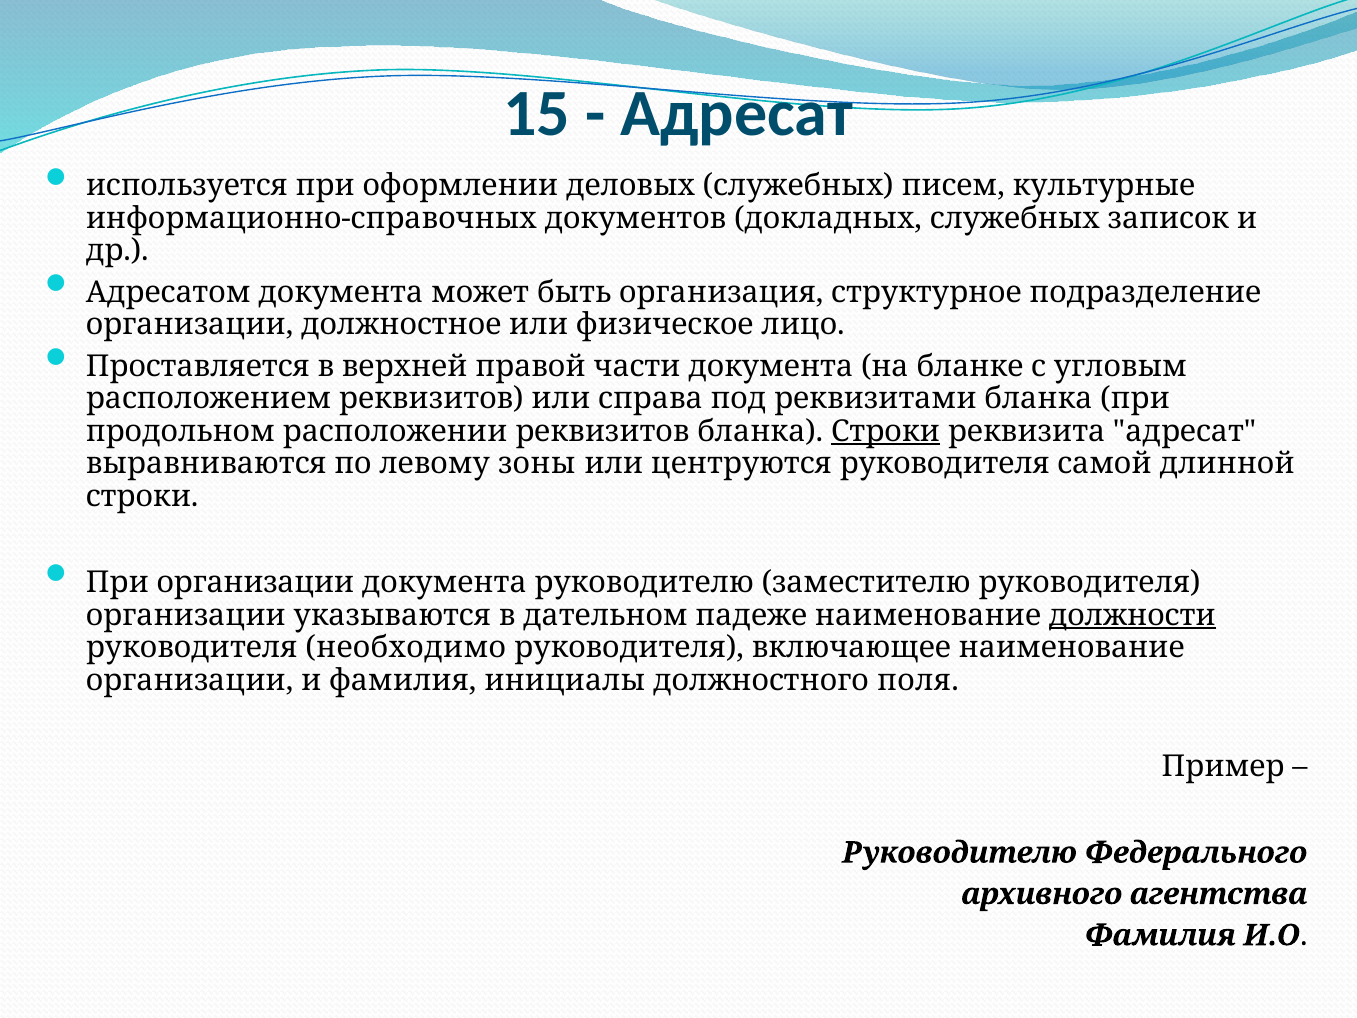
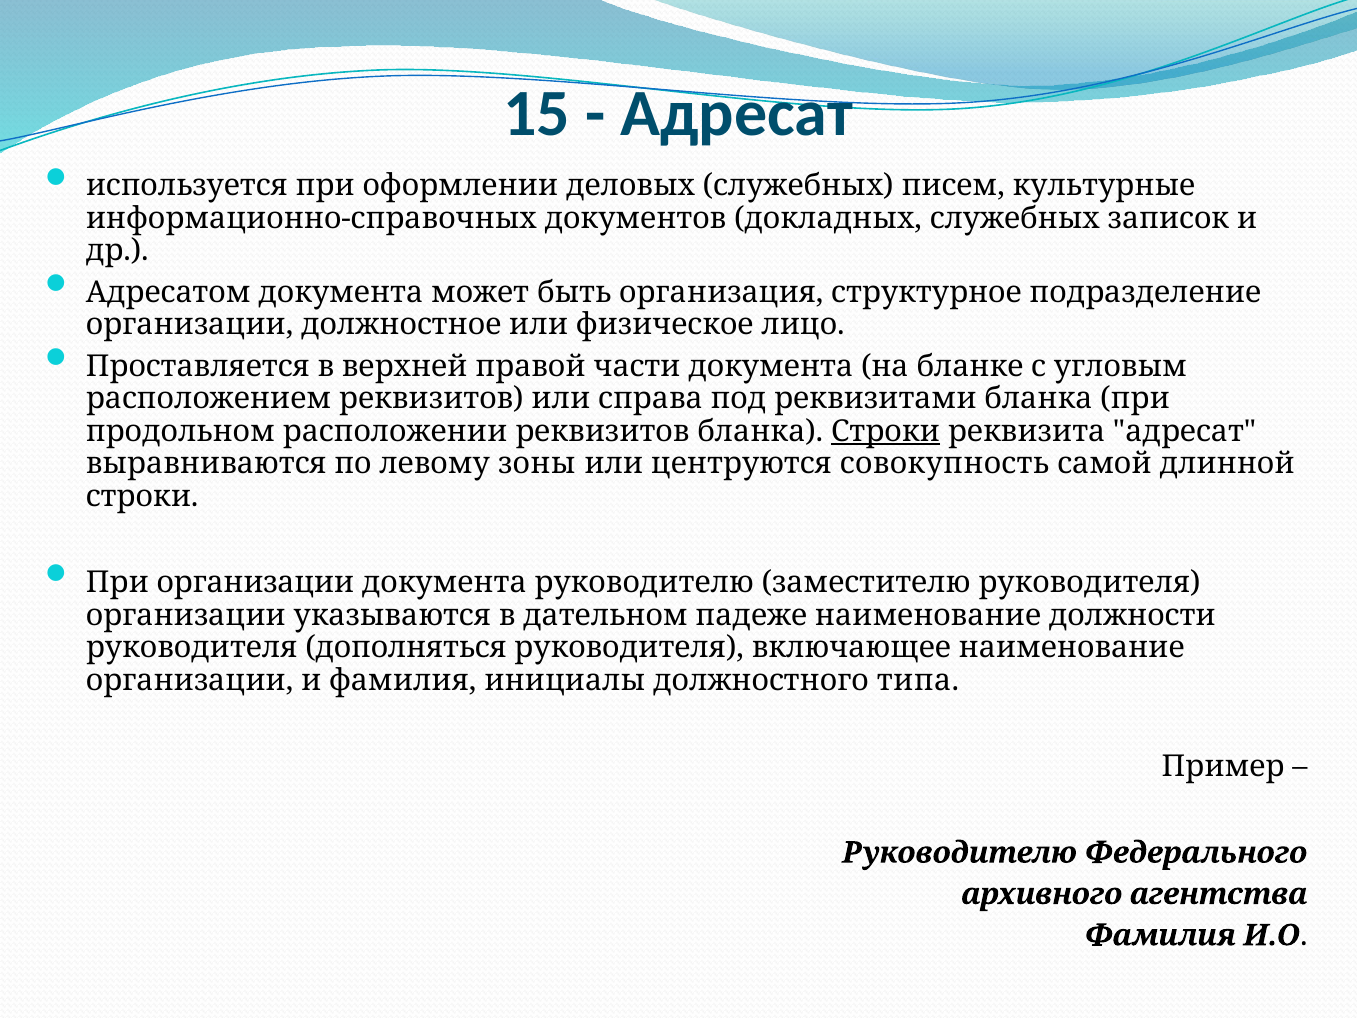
центруются руководителя: руководителя -> совокупность
должности underline: present -> none
необходимо: необходимо -> дополняться
поля: поля -> типа
